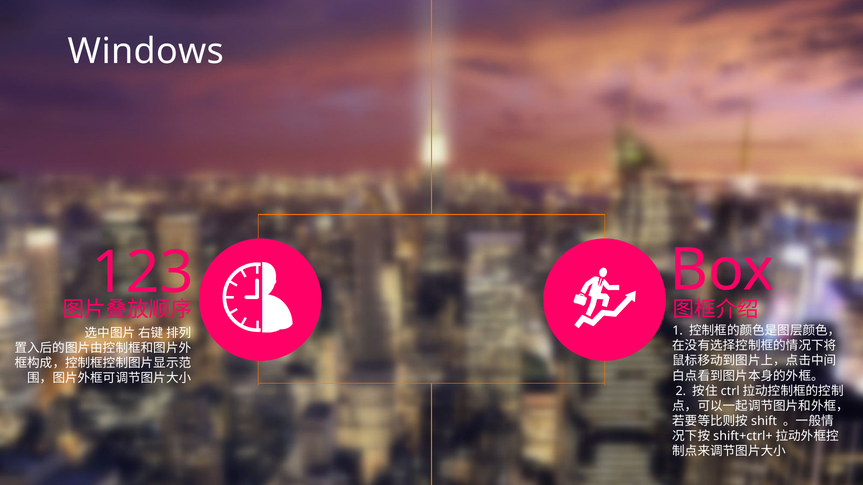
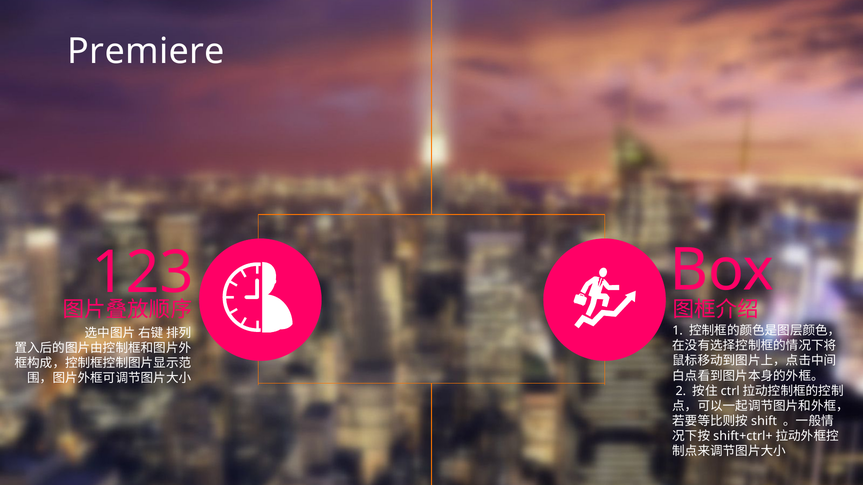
Windows: Windows -> Premiere
